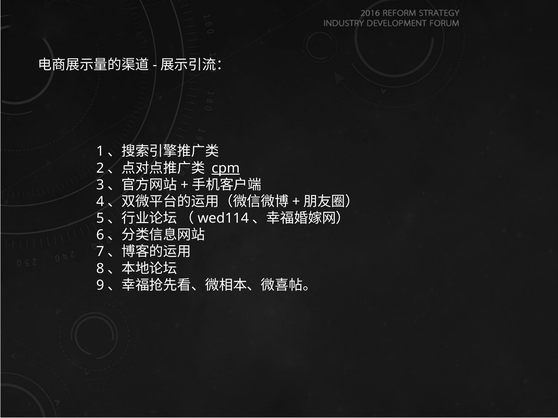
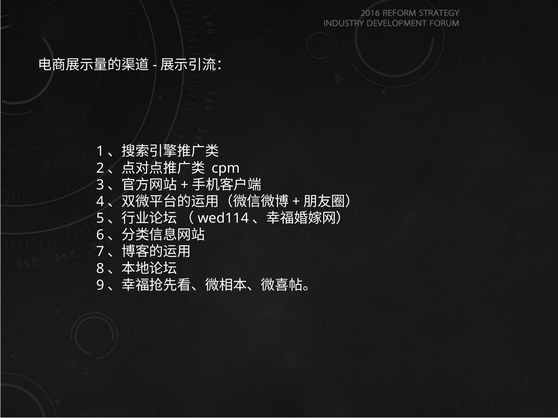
cpm underline: present -> none
